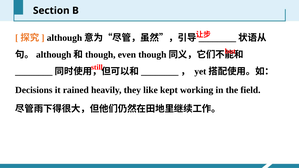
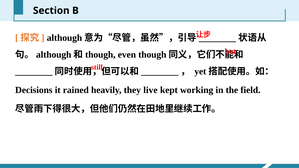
like: like -> live
